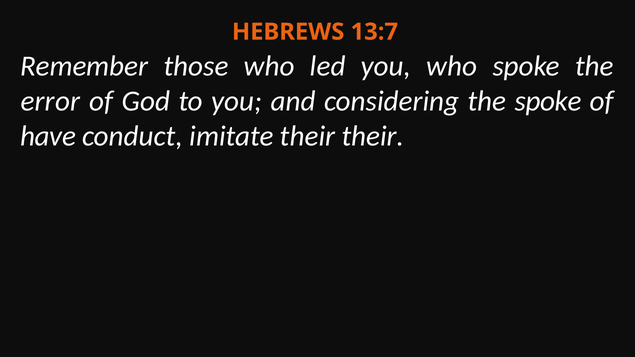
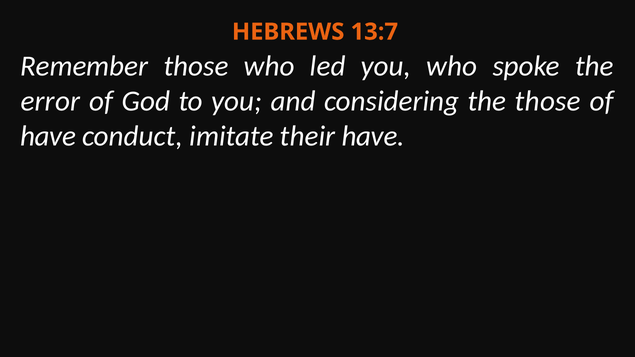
the spoke: spoke -> those
their their: their -> have
